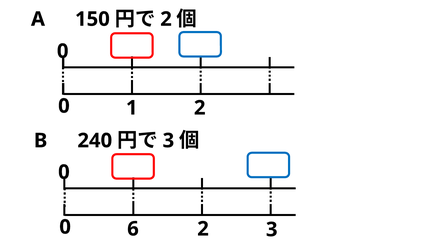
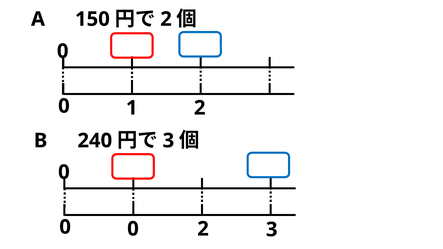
6 at (133, 229): 6 -> 0
